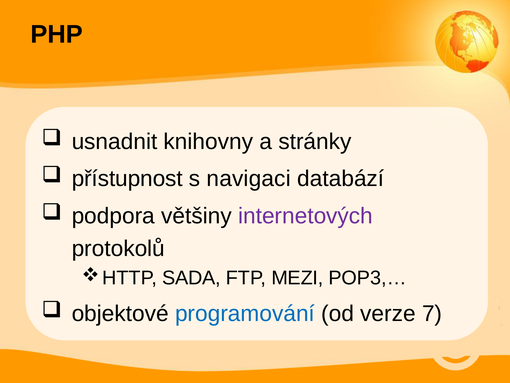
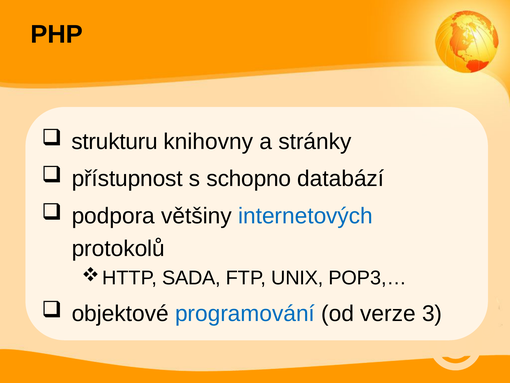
usnadnit: usnadnit -> strukturu
navigaci: navigaci -> schopno
internetových colour: purple -> blue
MEZI: MEZI -> UNIX
7: 7 -> 3
